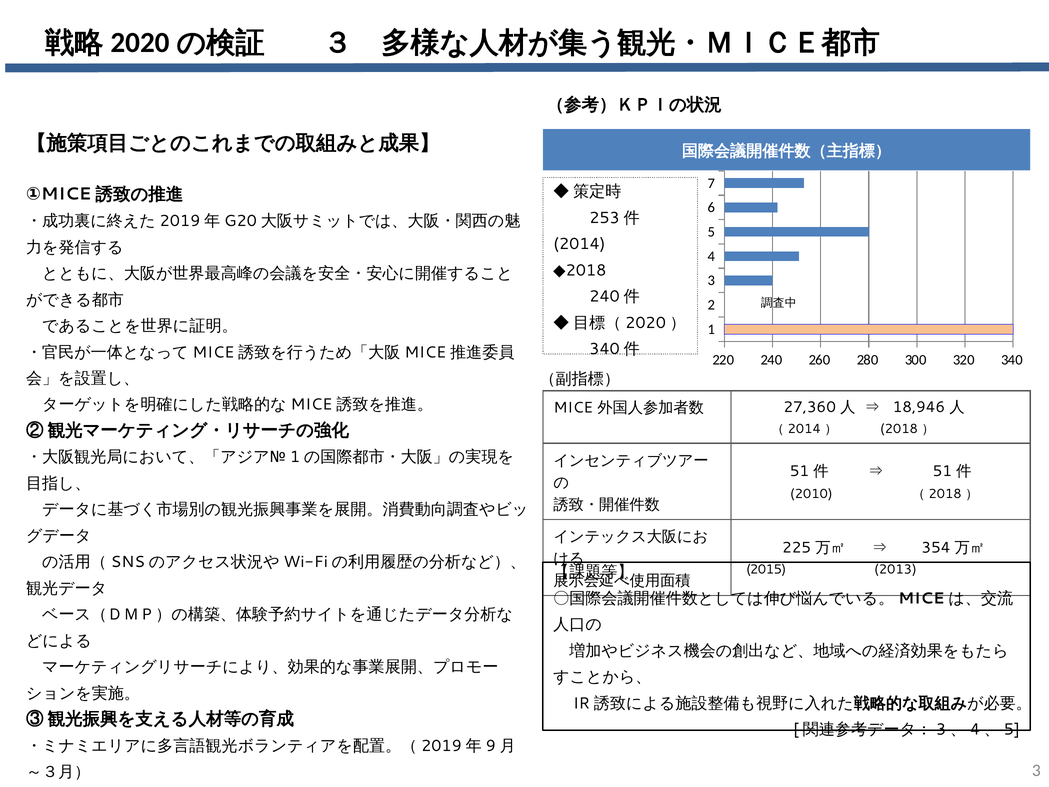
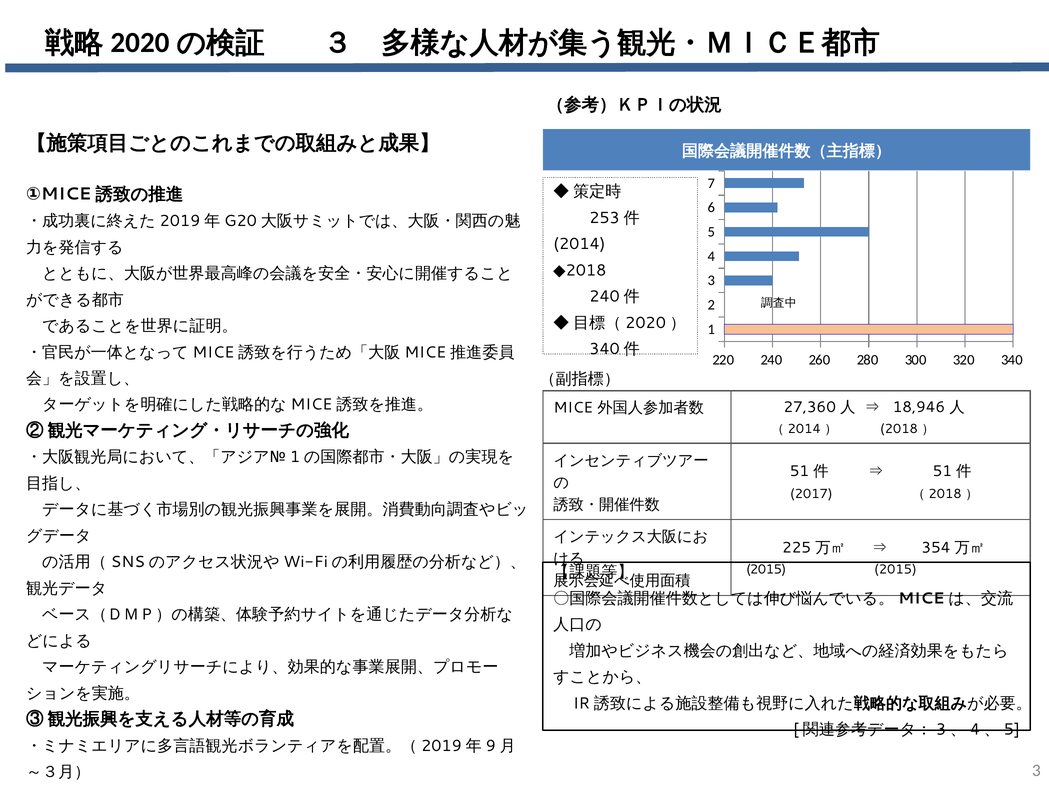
2010: 2010 -> 2017
2015 2013: 2013 -> 2015
